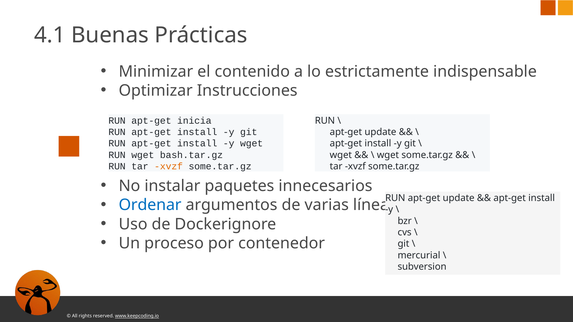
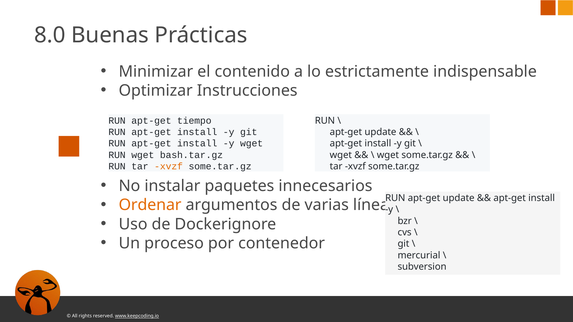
4.1: 4.1 -> 8.0
inicia: inicia -> tiempo
Ordenar colour: blue -> orange
